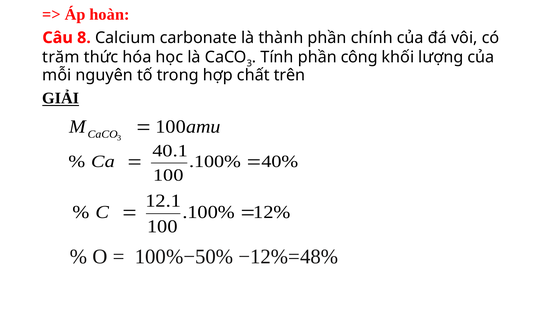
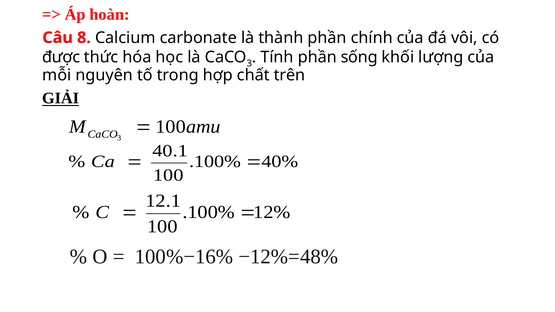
trăm: trăm -> được
công: công -> sống
100%−50%: 100%−50% -> 100%−16%
